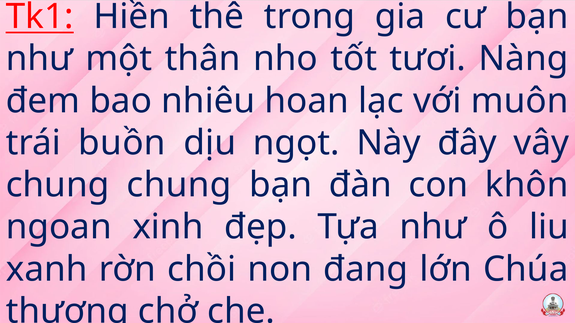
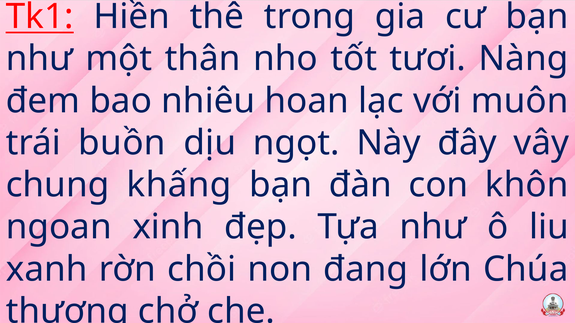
chung chung: chung -> khấng
